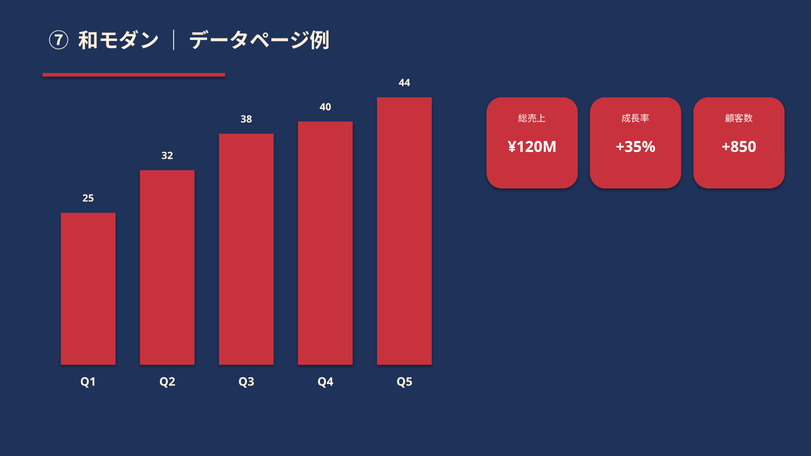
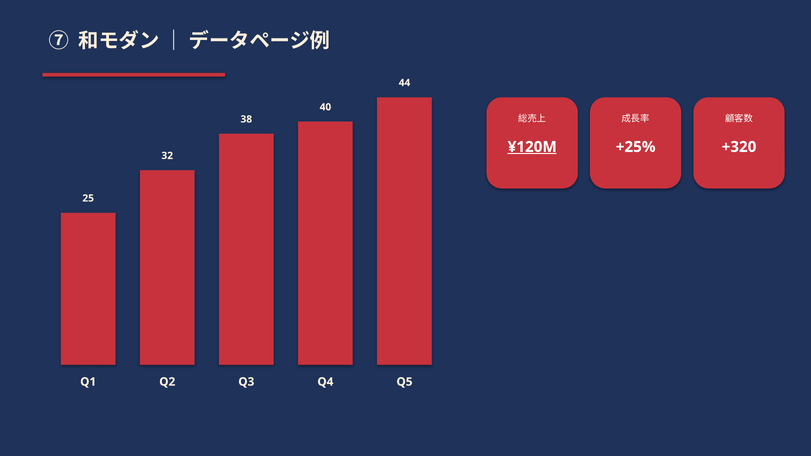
¥120M underline: none -> present
+35%: +35% -> +25%
+850: +850 -> +320
